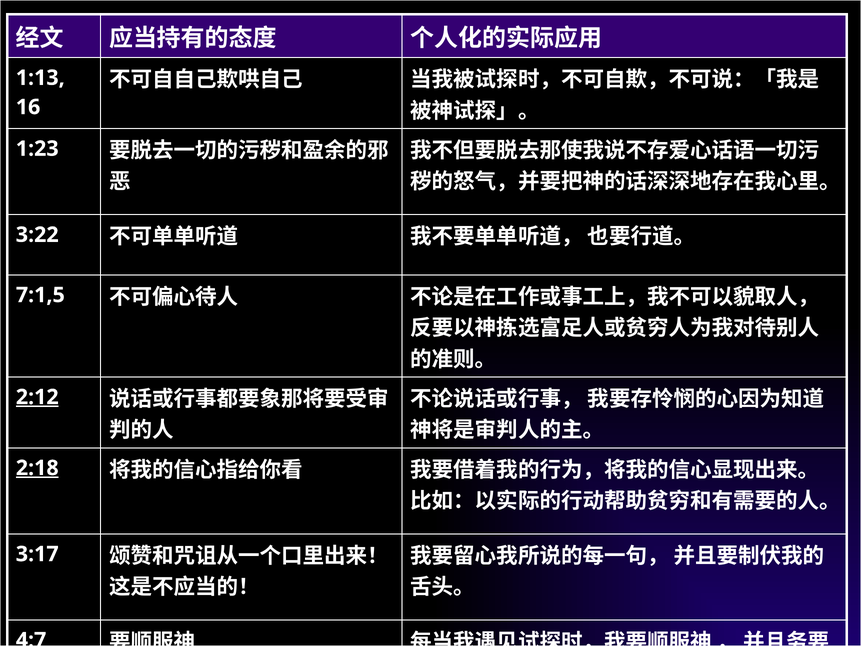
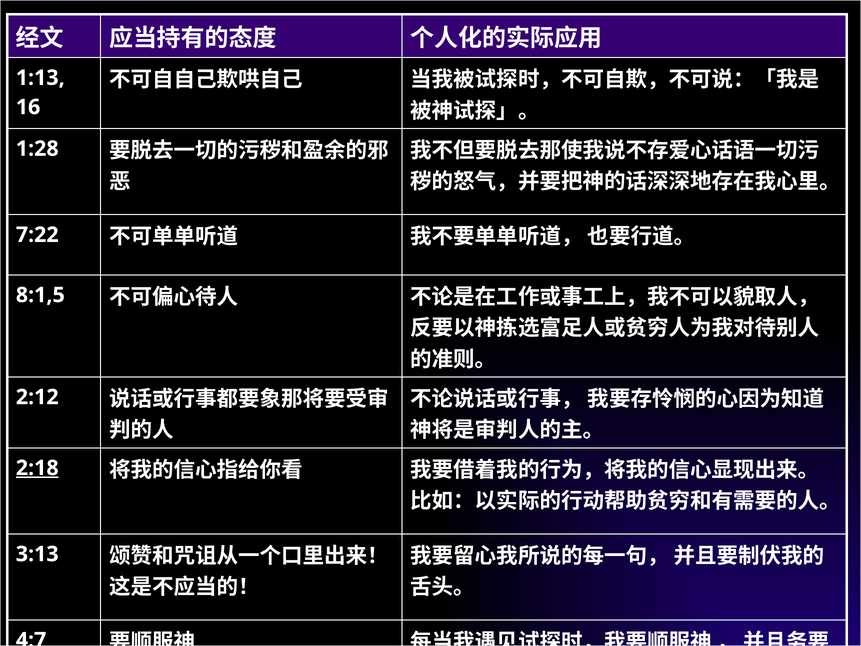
1:23: 1:23 -> 1:28
3:22: 3:22 -> 7:22
7:1,5: 7:1,5 -> 8:1,5
2:12 underline: present -> none
3:17: 3:17 -> 3:13
